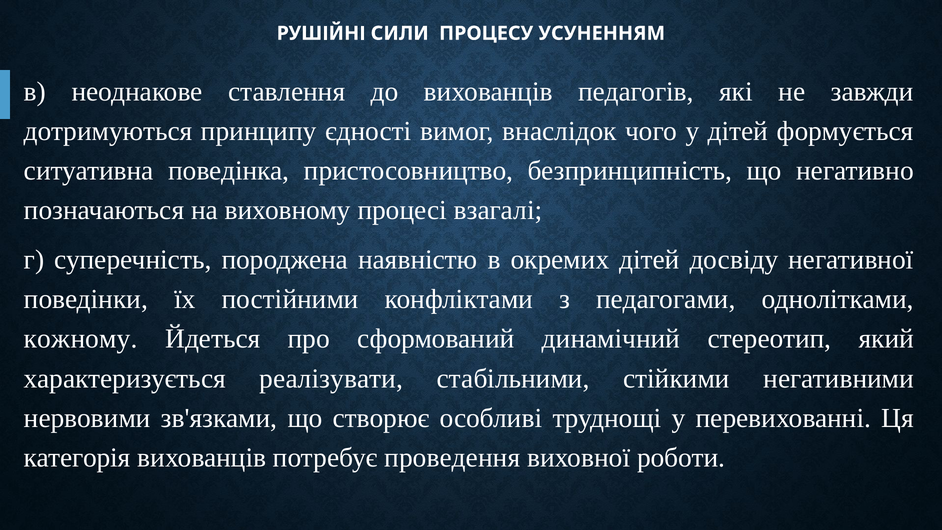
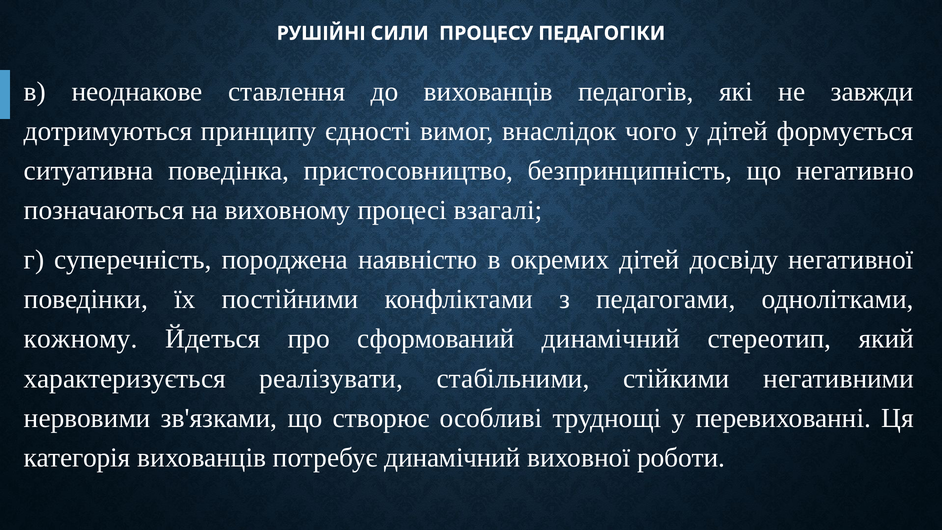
УСУНЕННЯМ: УСУНЕННЯМ -> ПЕДАГОГІКИ
потребує проведення: проведення -> динамічний
